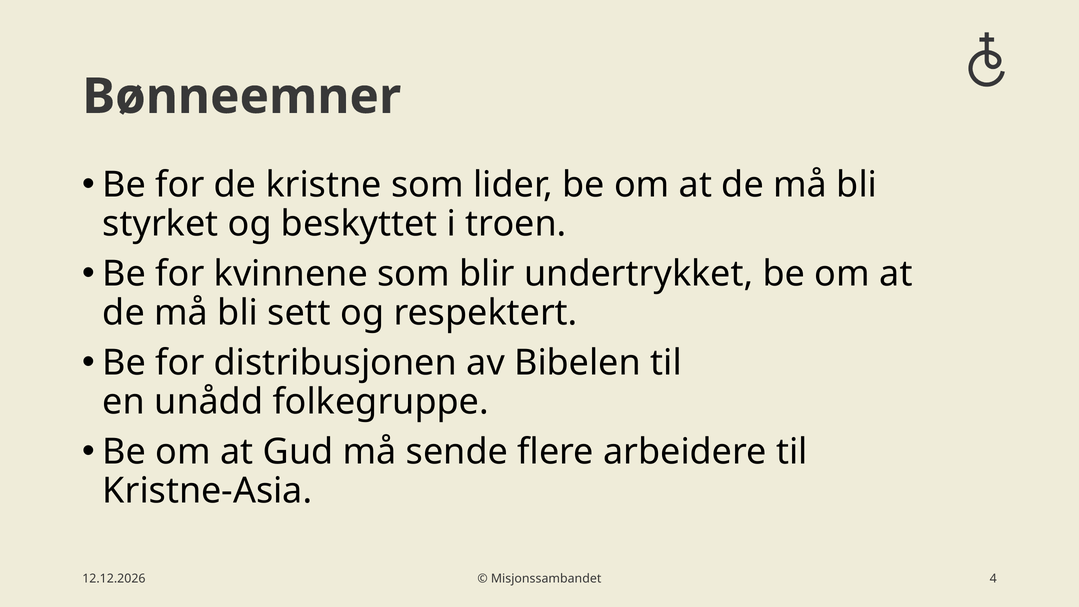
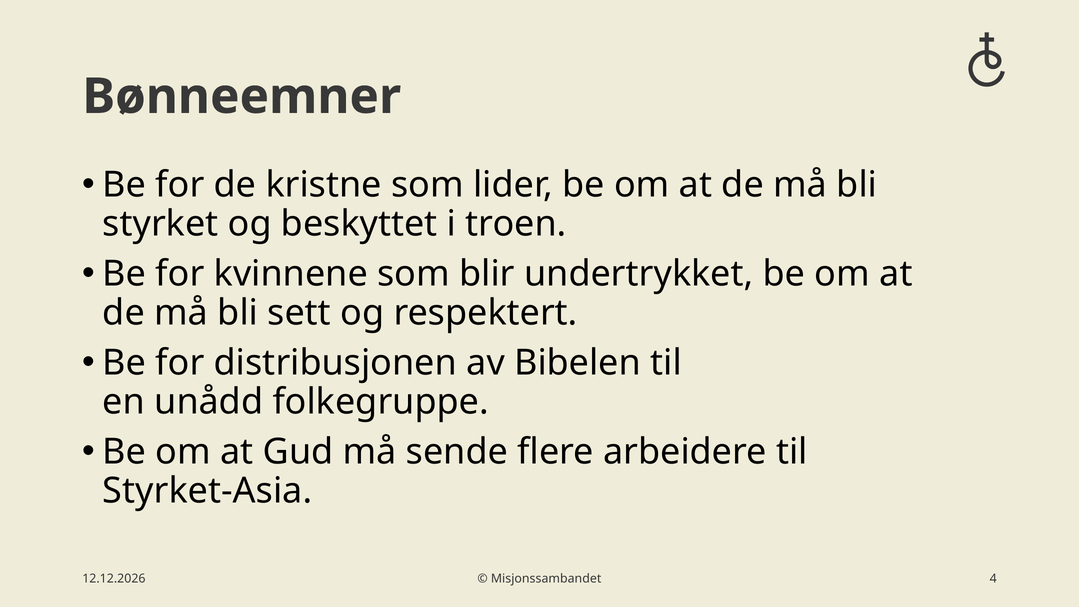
Kristne-Asia: Kristne-Asia -> Styrket-Asia
